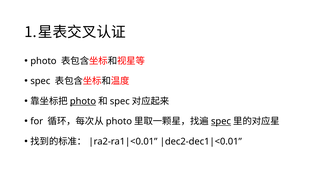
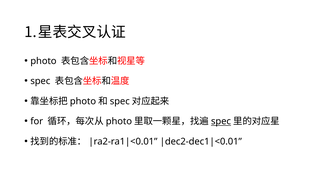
photo at (83, 101) underline: present -> none
